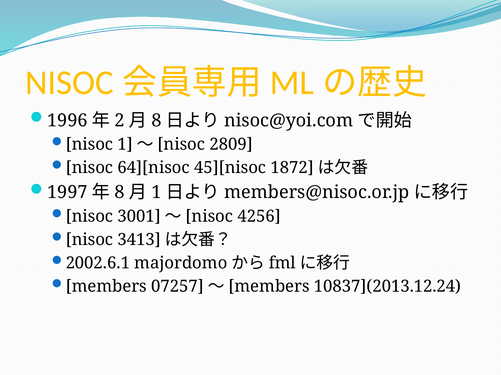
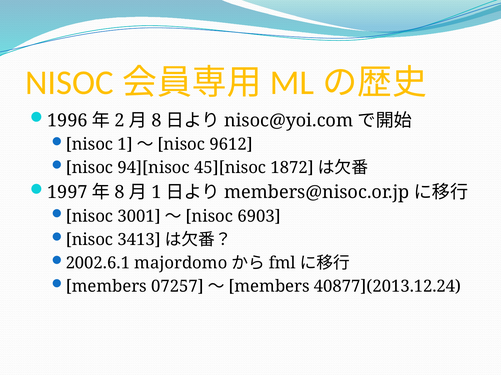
2809: 2809 -> 9612
64][nisoc: 64][nisoc -> 94][nisoc
4256: 4256 -> 6903
10837](2013.12.24: 10837](2013.12.24 -> 40877](2013.12.24
